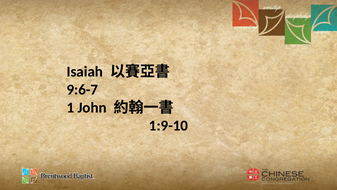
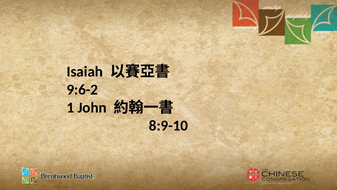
9:6-7: 9:6-7 -> 9:6-2
1:9-10: 1:9-10 -> 8:9-10
